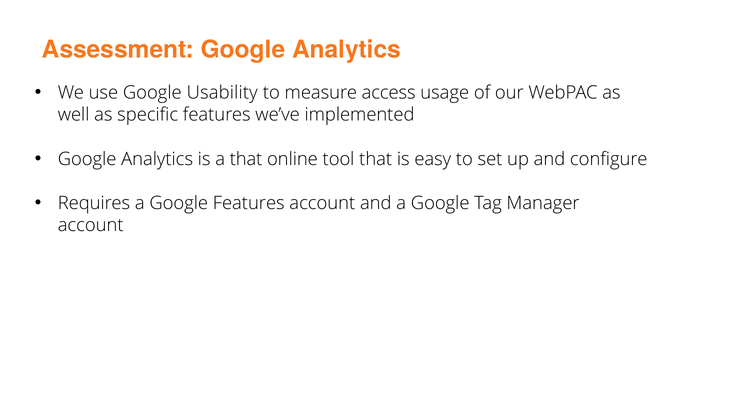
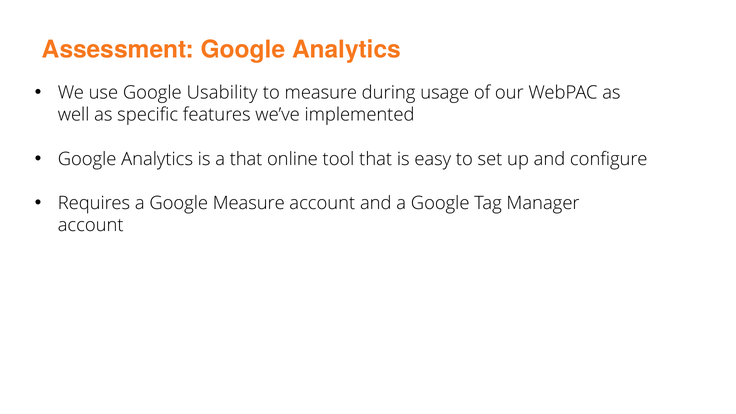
access: access -> during
Google Features: Features -> Measure
